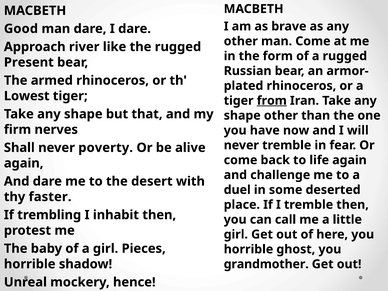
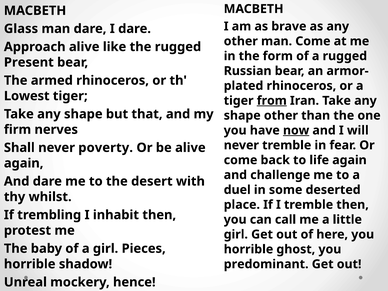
Good: Good -> Glass
Approach river: river -> alive
now underline: none -> present
faster: faster -> whilst
grandmother: grandmother -> predominant
